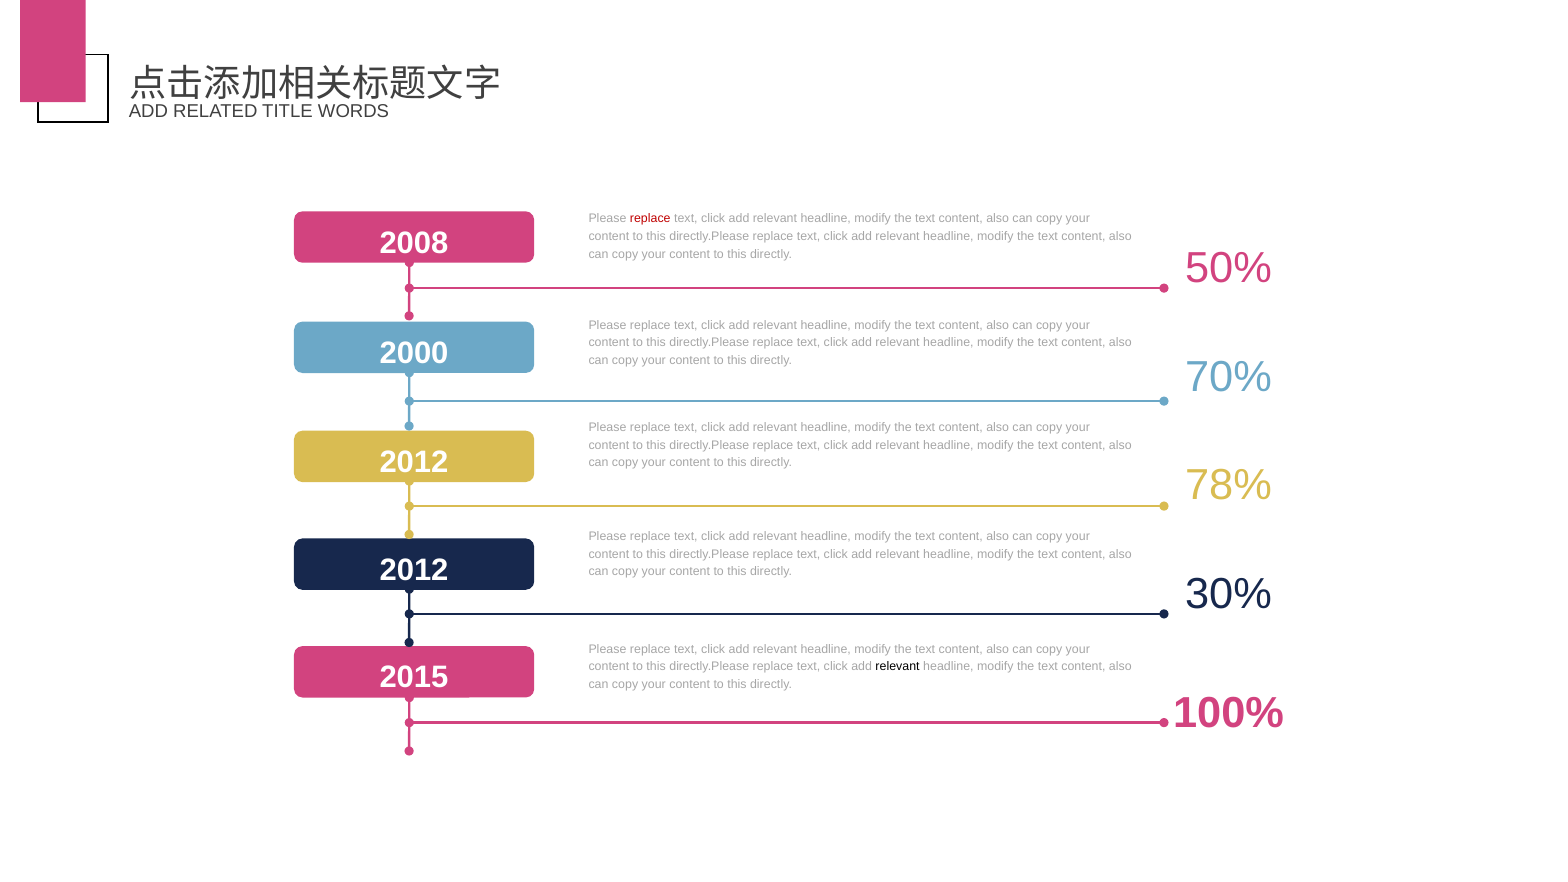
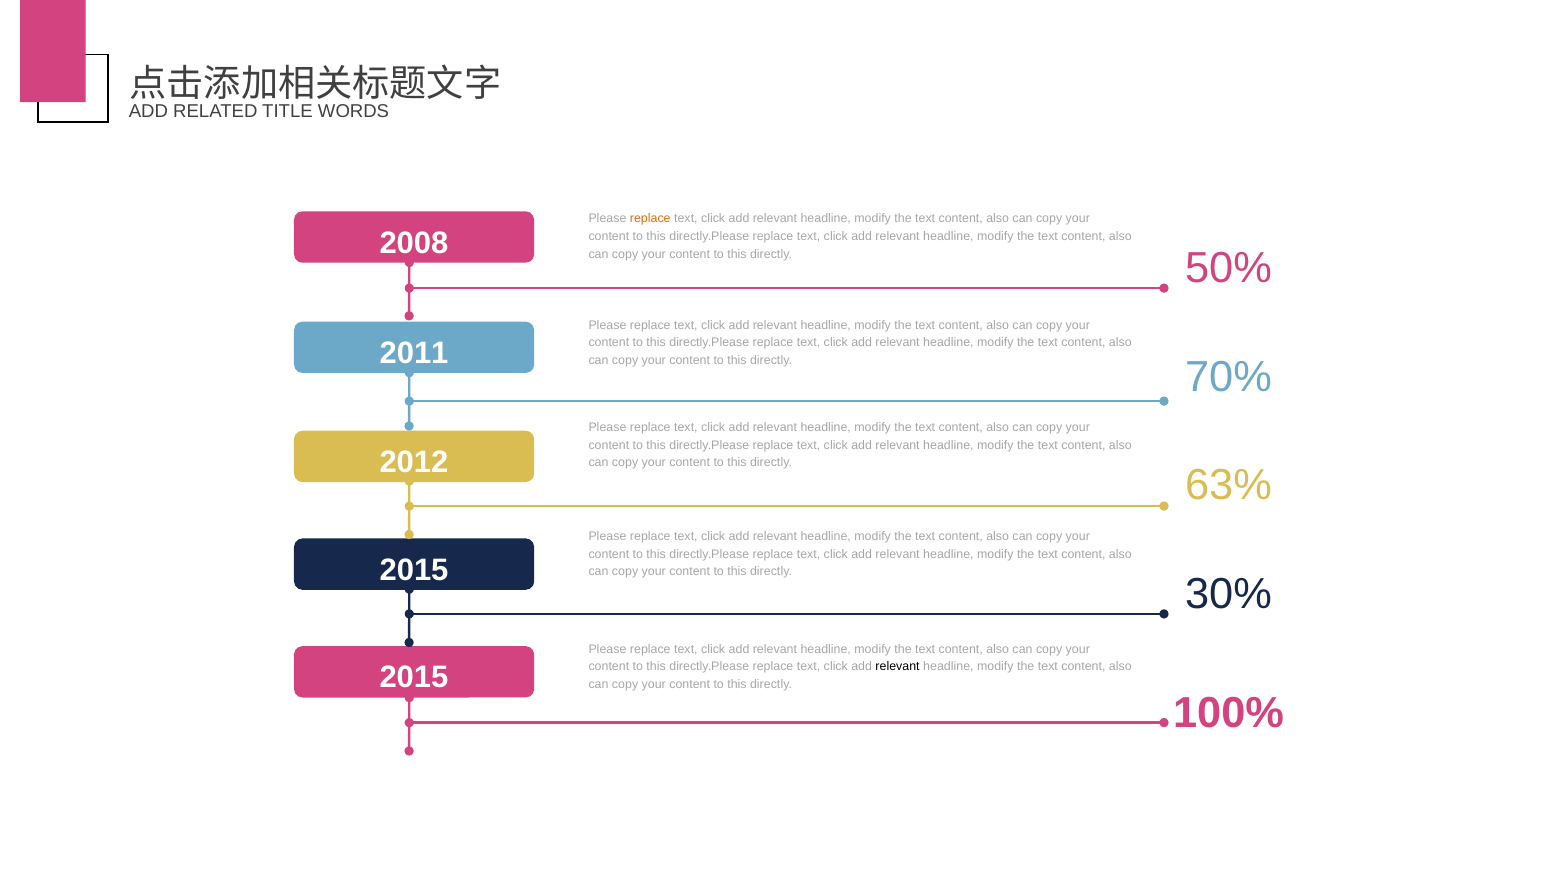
replace at (650, 219) colour: red -> orange
2000: 2000 -> 2011
78%: 78% -> 63%
2012 at (414, 570): 2012 -> 2015
